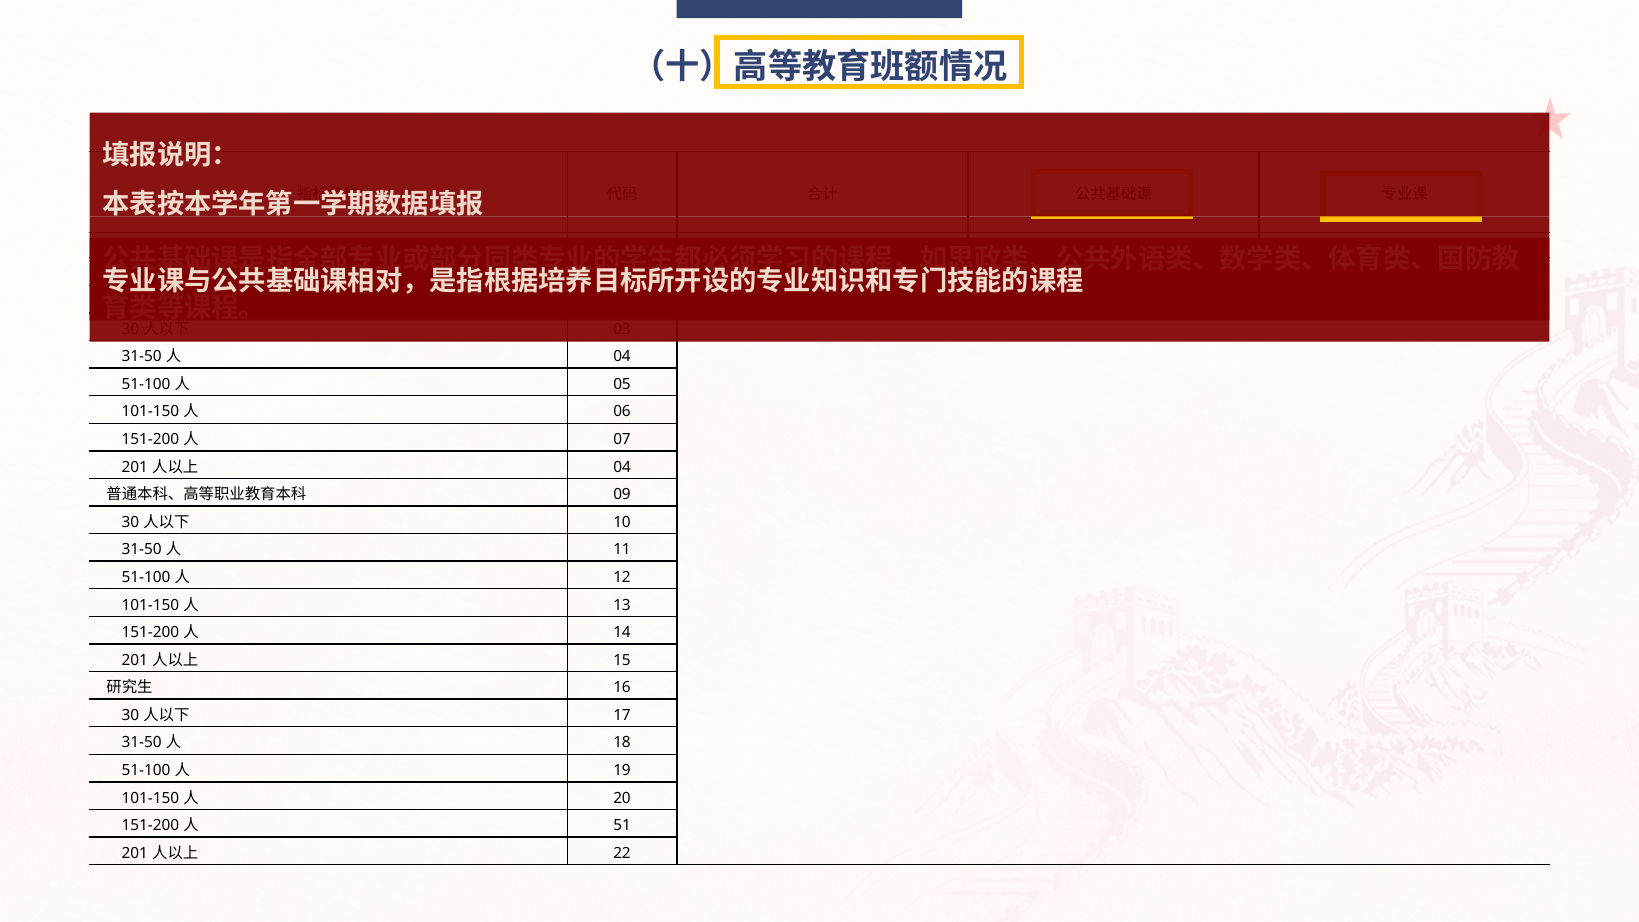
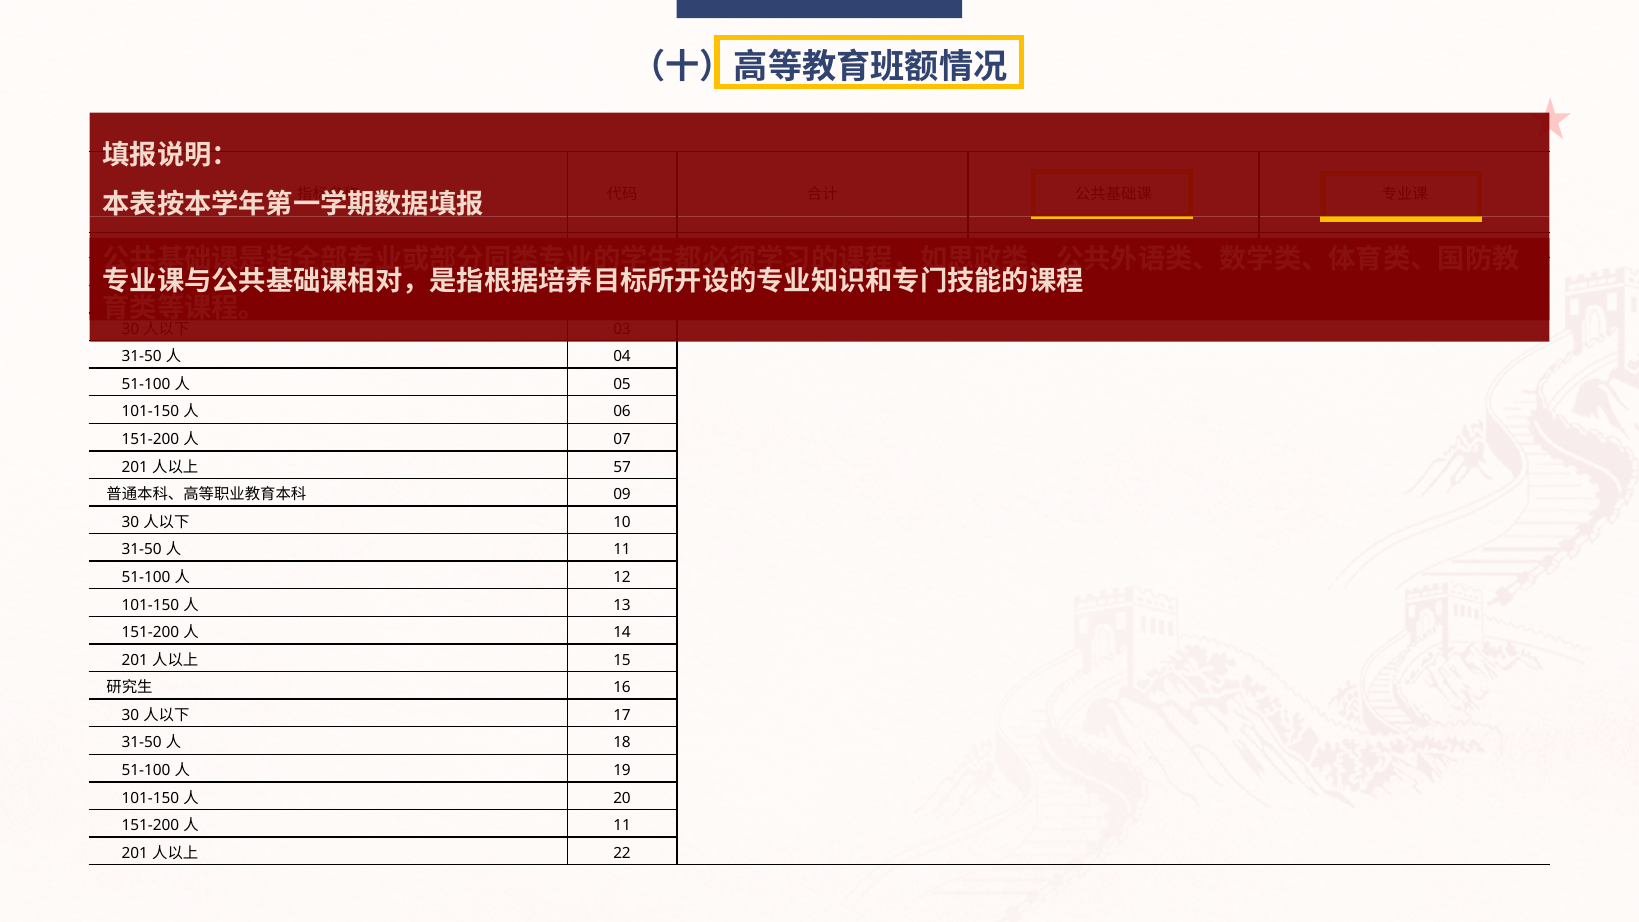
04 at (622, 467): 04 -> 57
51 at (622, 826): 51 -> 11
